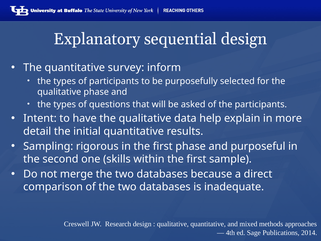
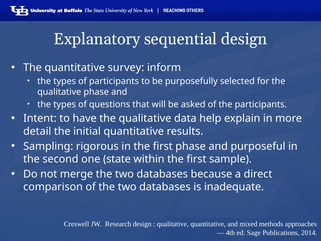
skills: skills -> state
